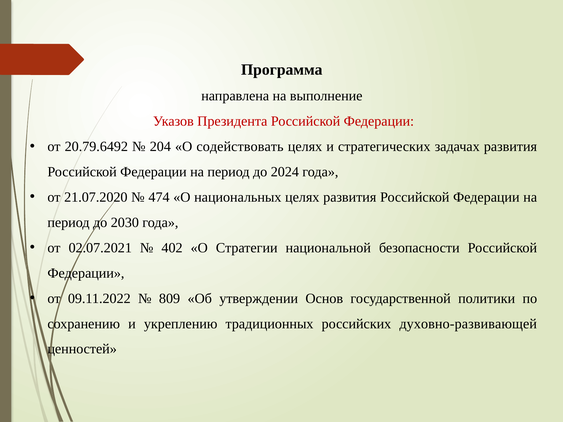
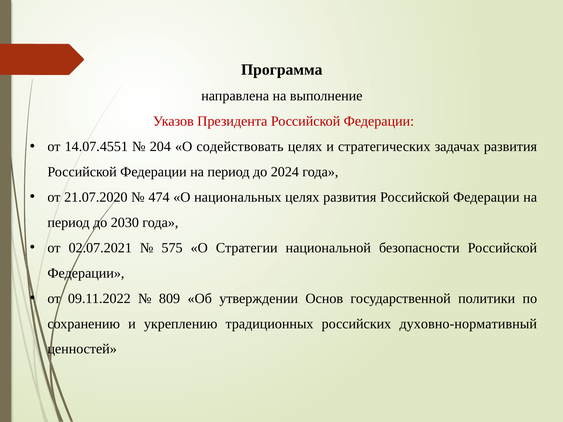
20.79.6492: 20.79.6492 -> 14.07.4551
402: 402 -> 575
духовно-развивающей: духовно-развивающей -> духовно-нормативный
